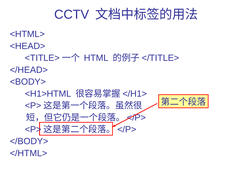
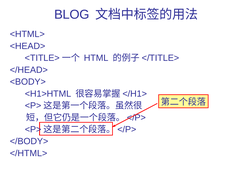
CCTV: CCTV -> BLOG
